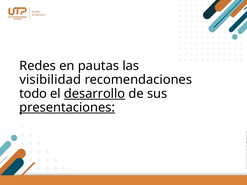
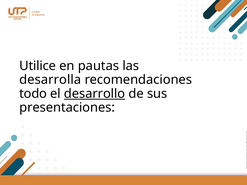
Redes: Redes -> Utilice
visibilidad: visibilidad -> desarrolla
presentaciones underline: present -> none
